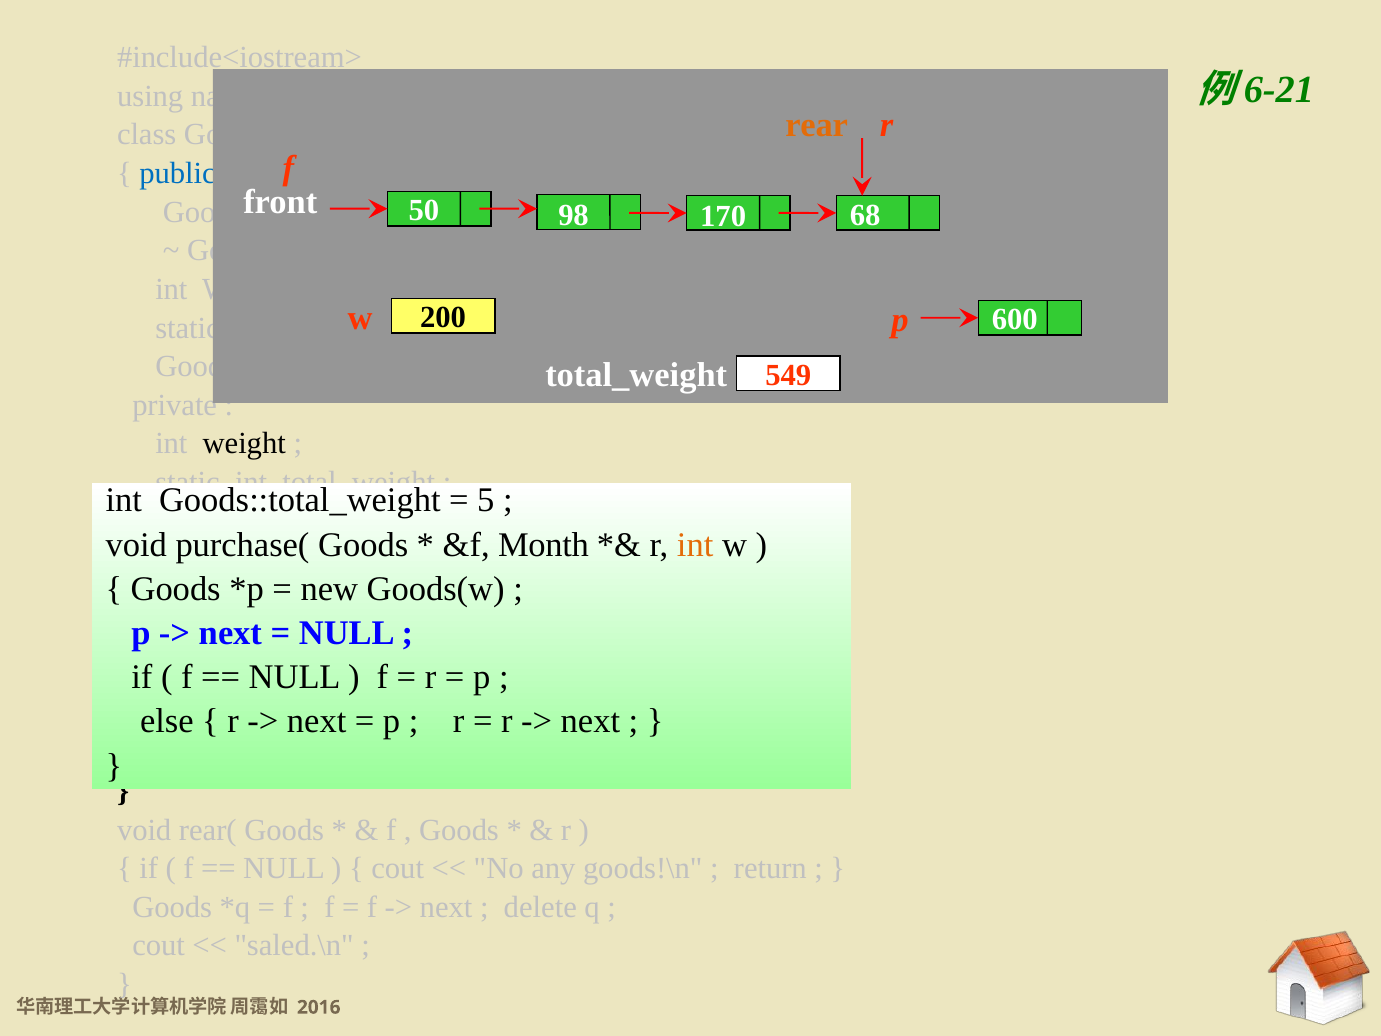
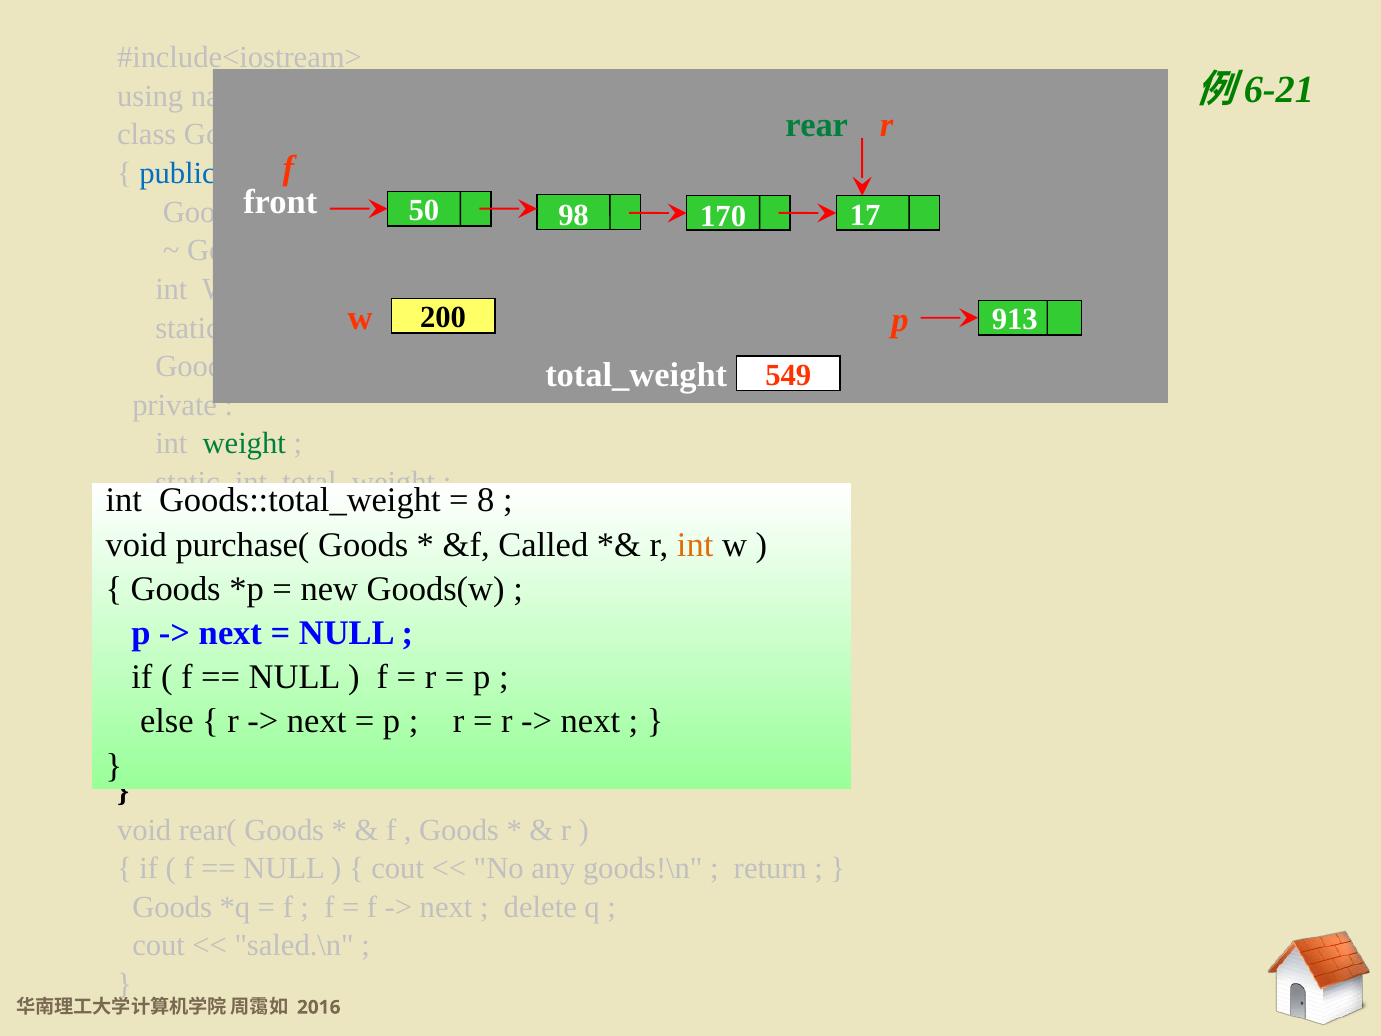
rear colour: orange -> green
68: 68 -> 17
600: 600 -> 913
weight at (244, 444) colour: black -> green
5: 5 -> 8
Month: Month -> Called
